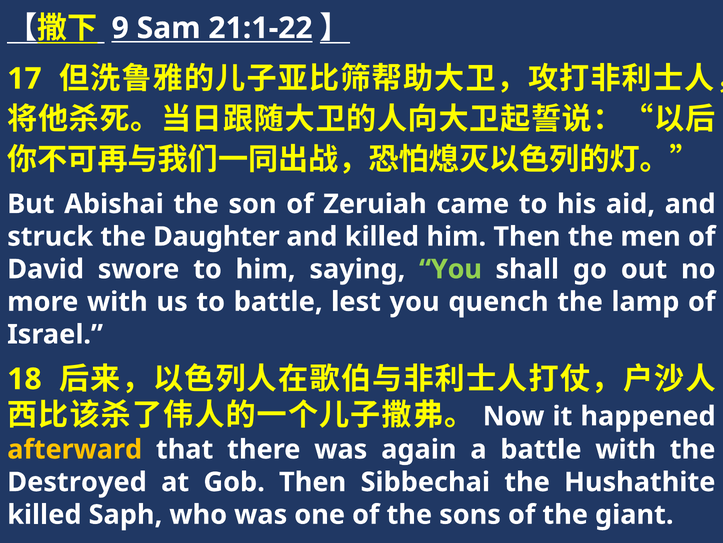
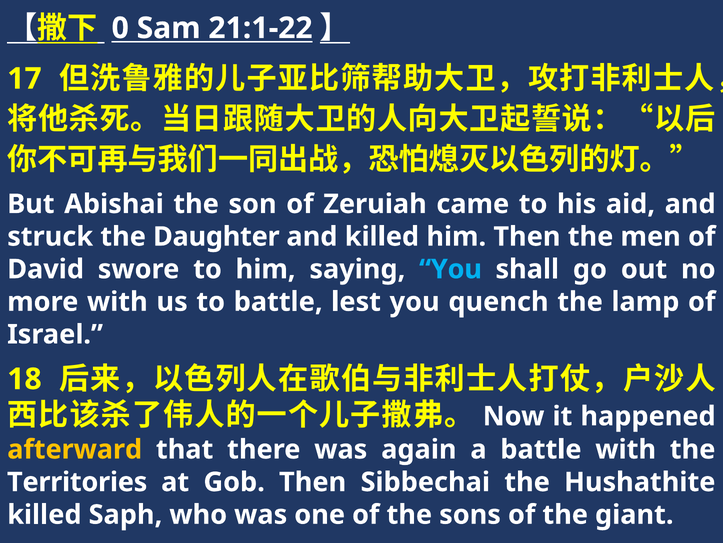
9: 9 -> 0
You at (450, 269) colour: light green -> light blue
Destroyed: Destroyed -> Territories
